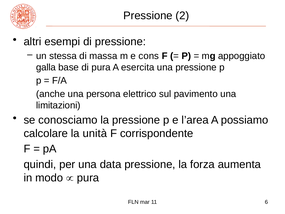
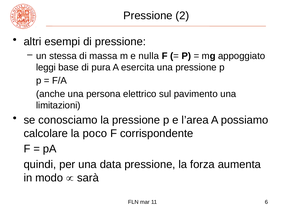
cons: cons -> nulla
galla: galla -> leggi
unità: unità -> poco
pura at (88, 178): pura -> sarà
